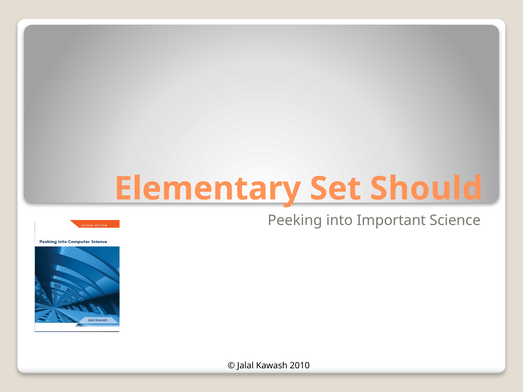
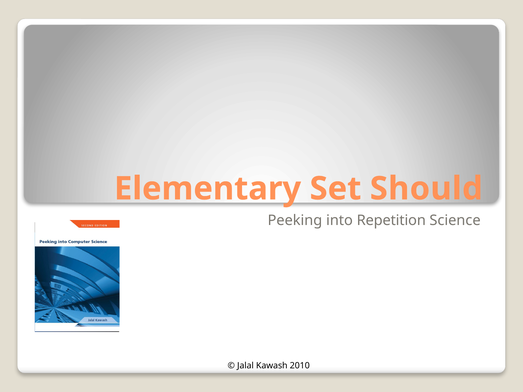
Important: Important -> Repetition
